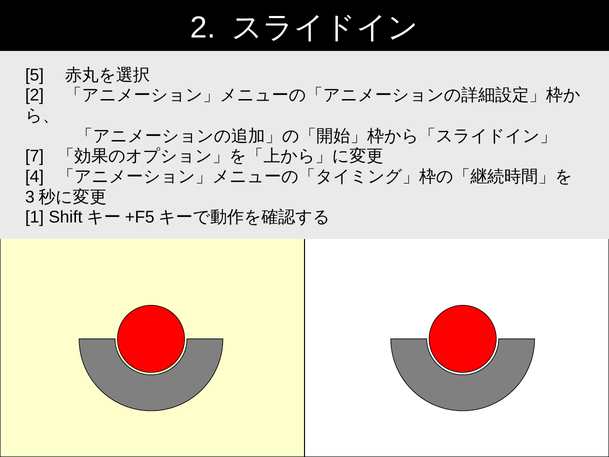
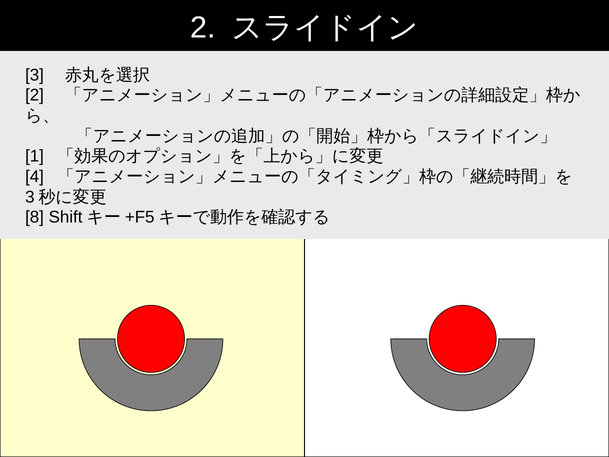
5: 5 -> 3
7: 7 -> 1
1: 1 -> 8
